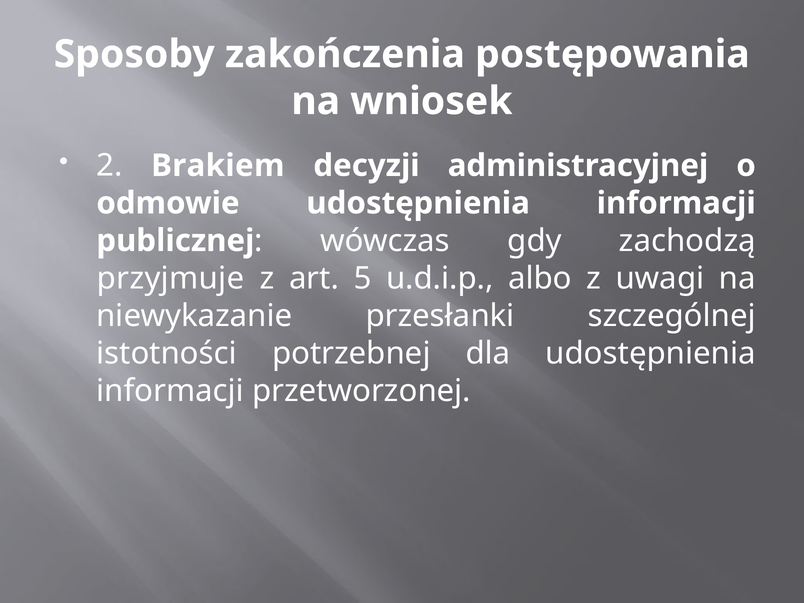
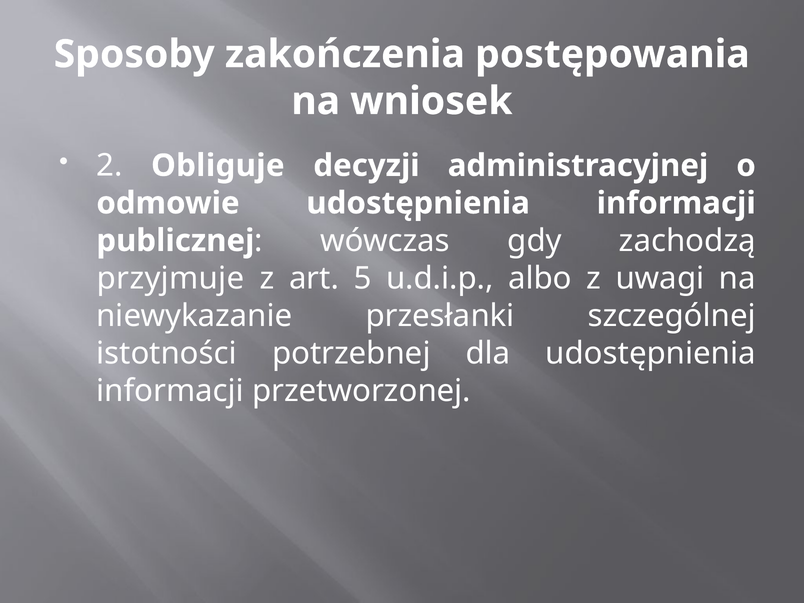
Brakiem: Brakiem -> Obliguje
